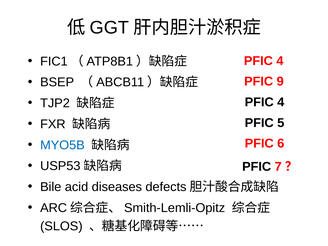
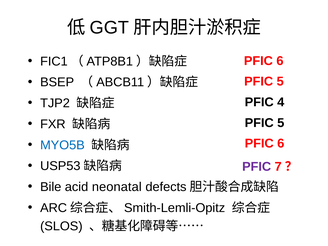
4 at (280, 61): 4 -> 6
9 at (280, 81): 9 -> 5
PFIC at (257, 167) colour: black -> purple
diseases: diseases -> neonatal
